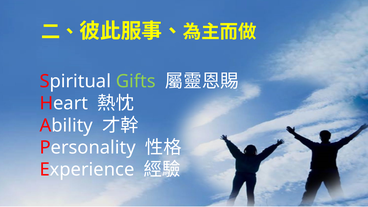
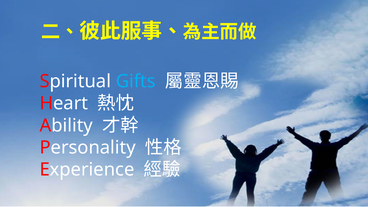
Gifts colour: light green -> light blue
